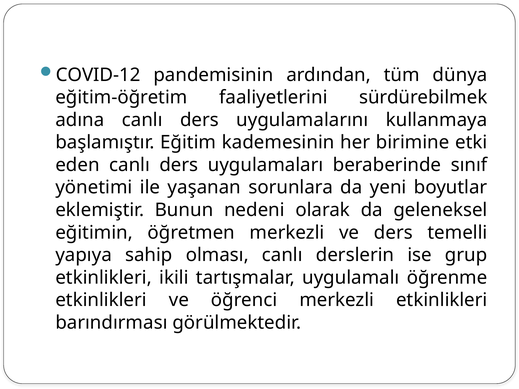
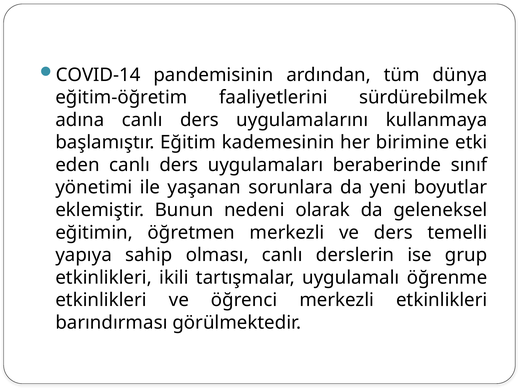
COVID-12: COVID-12 -> COVID-14
